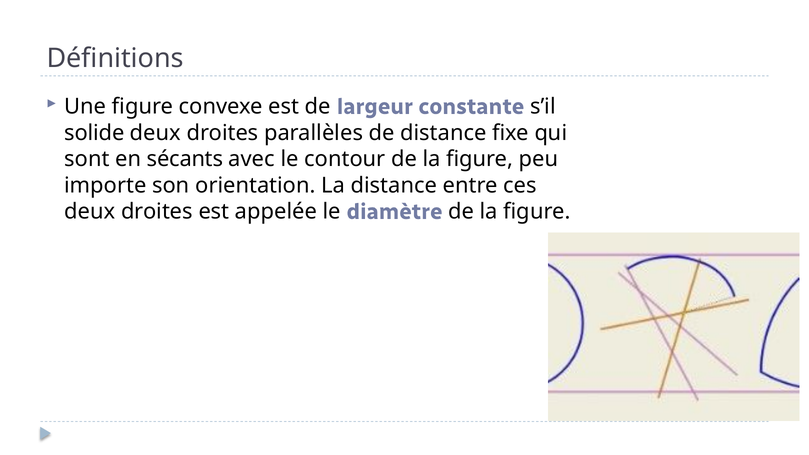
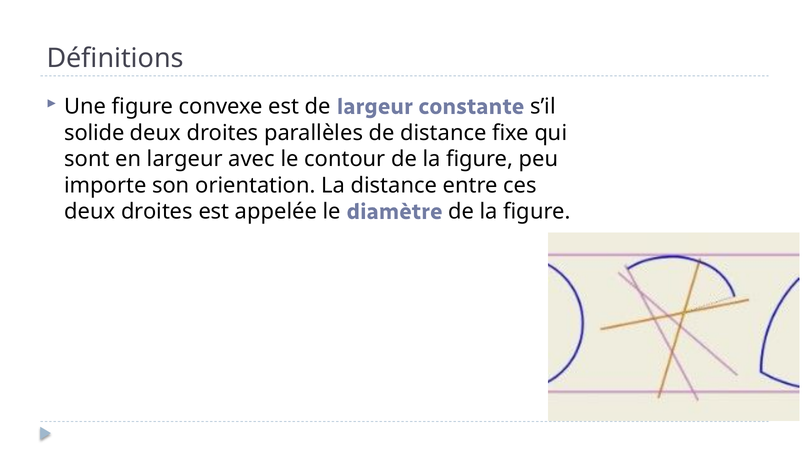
en sécants: sécants -> largeur
